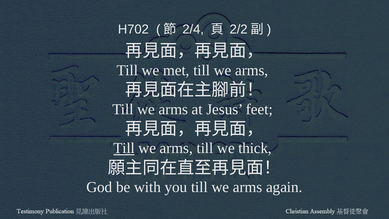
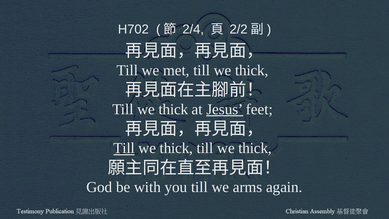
met till we arms: arms -> thick
arms at (173, 109): arms -> thick
Jesus underline: none -> present
arms at (176, 148): arms -> thick
